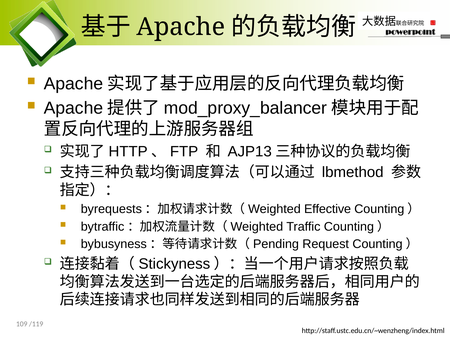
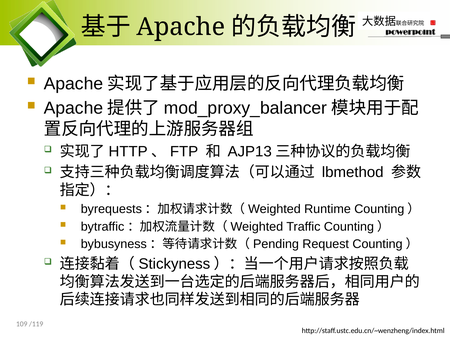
Effective: Effective -> Runtime
